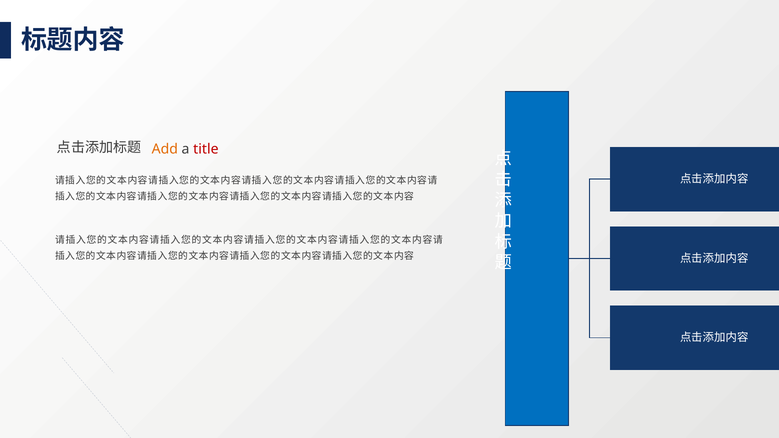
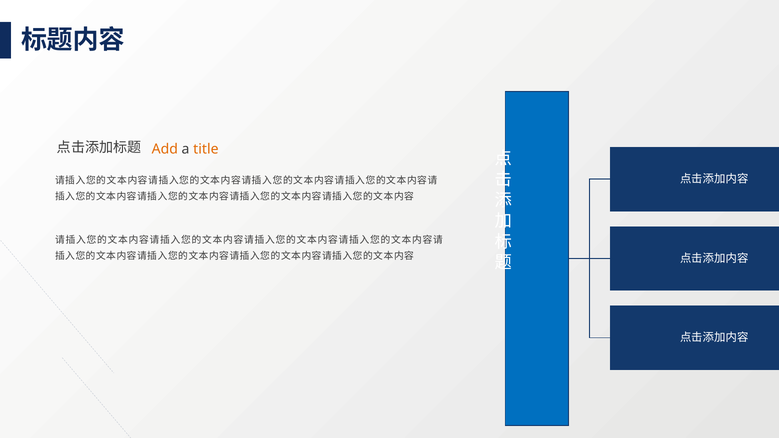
title colour: red -> orange
